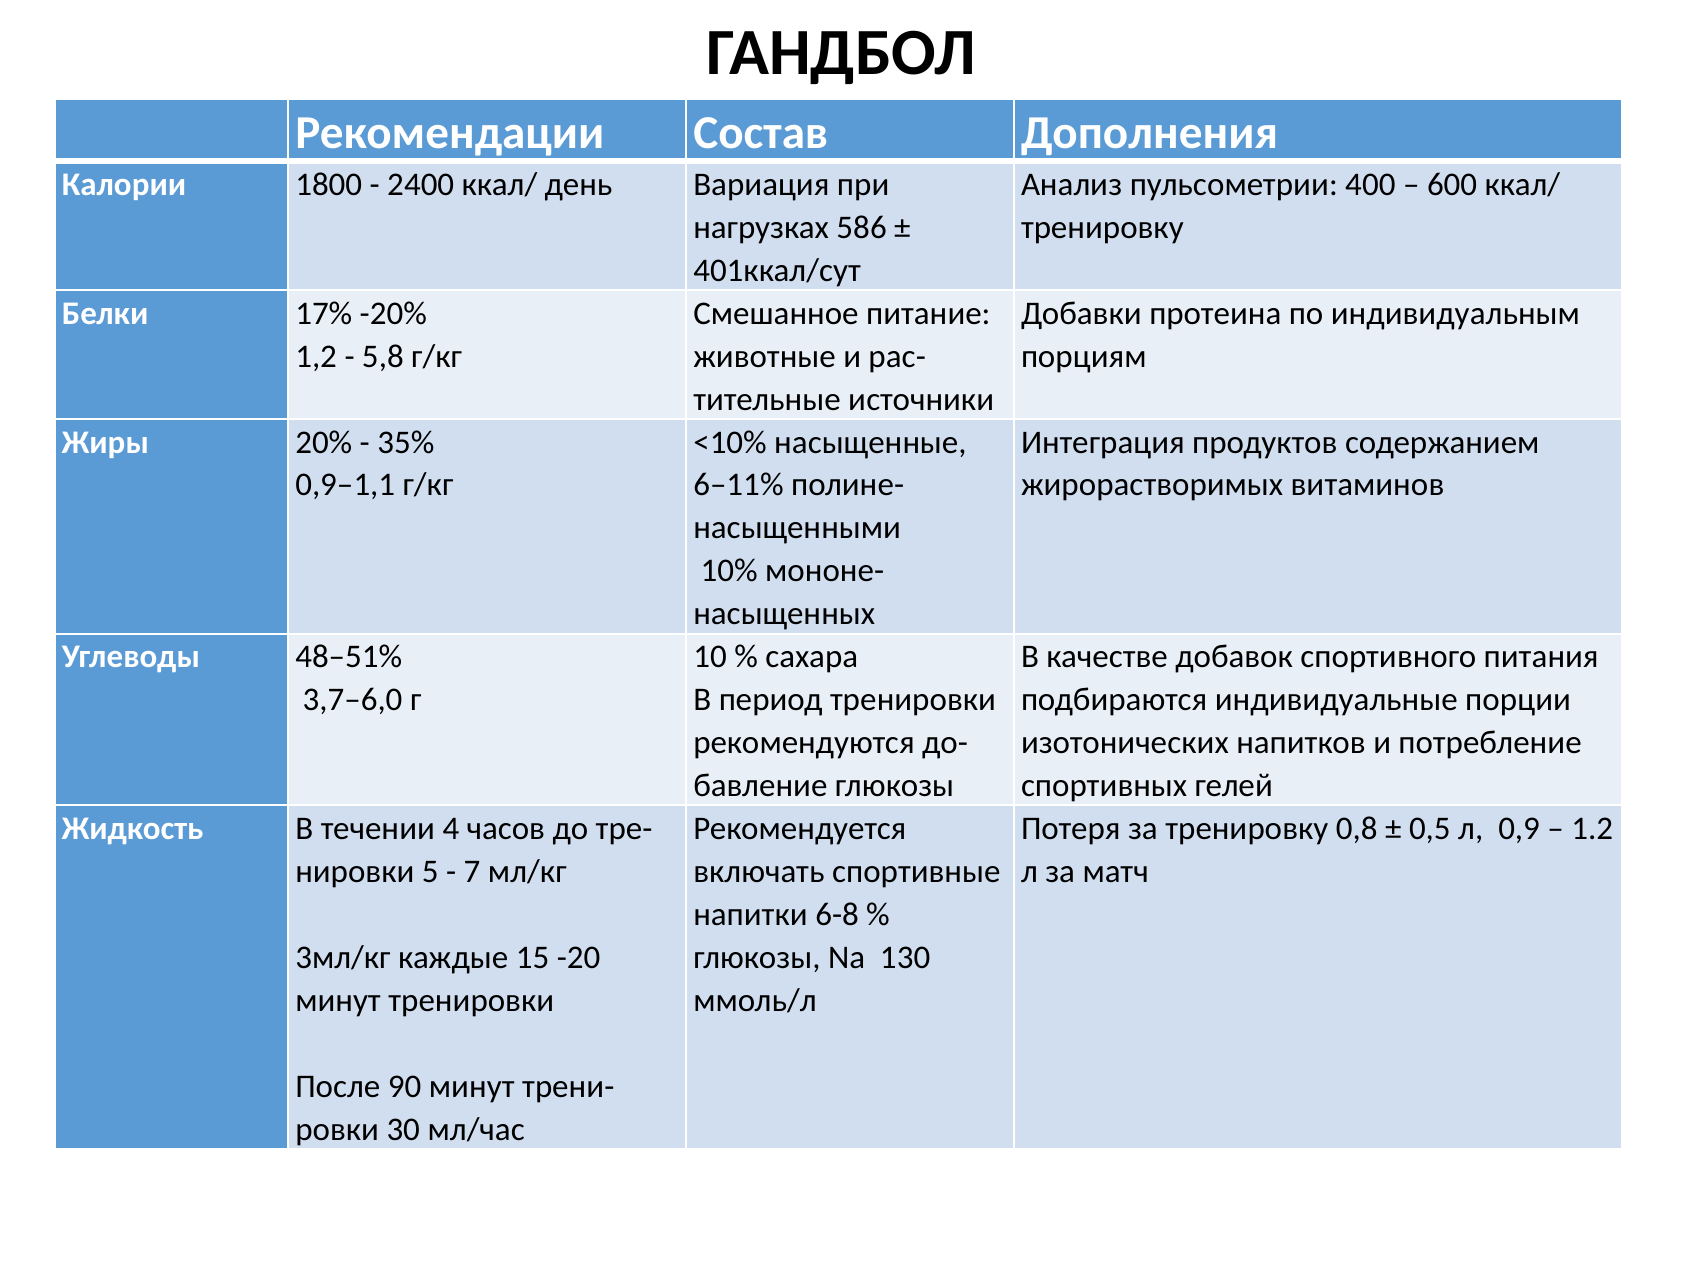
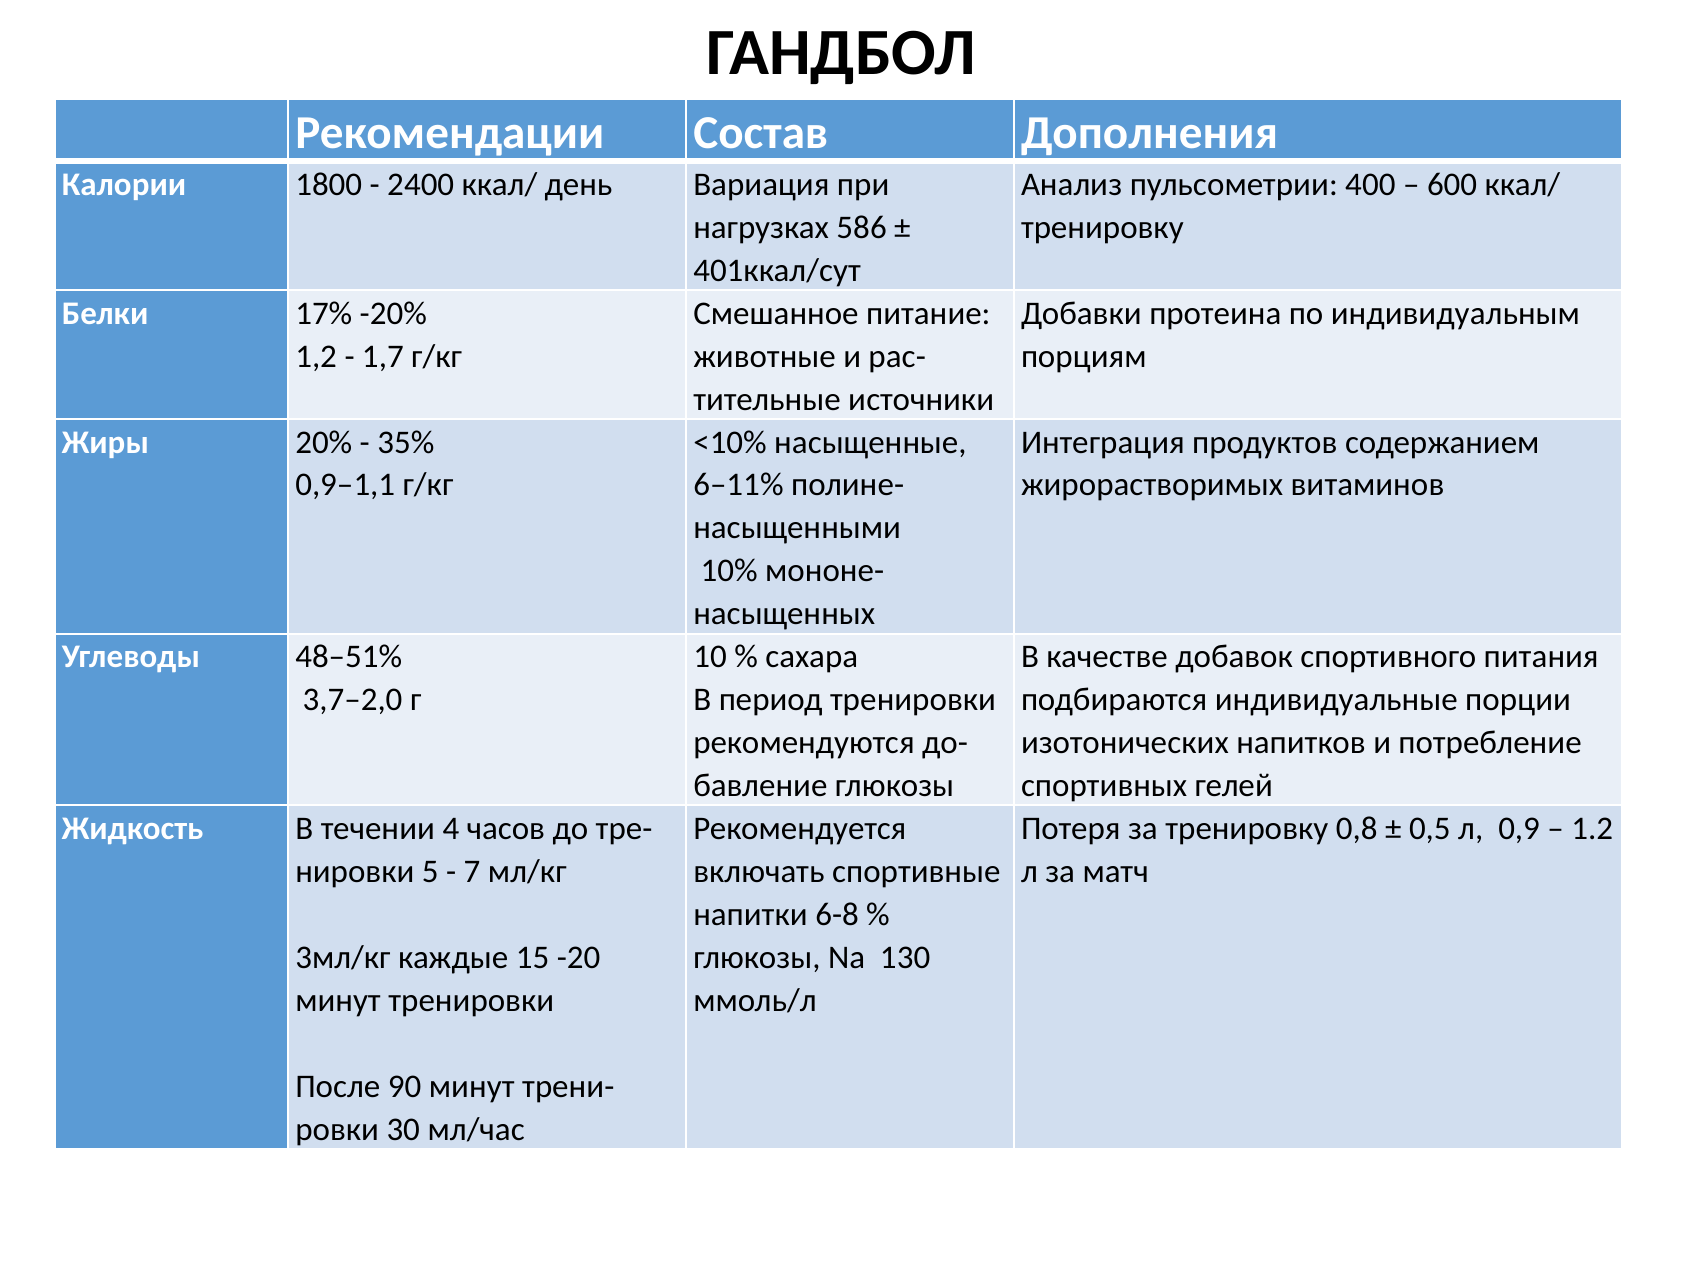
5,8: 5,8 -> 1,7
3,7–6,0: 3,7–6,0 -> 3,7–2,0
